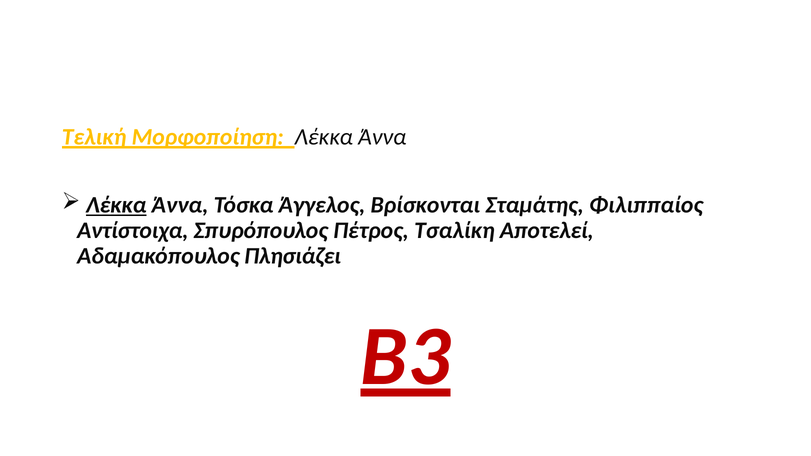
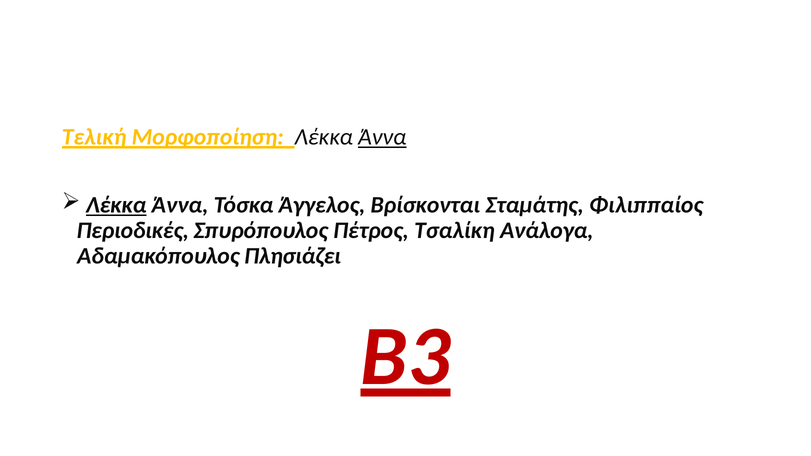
Άννα at (382, 137) underline: none -> present
Αντίστοιχα: Αντίστοιχα -> Περιοδικές
Αποτελεί: Αποτελεί -> Ανάλογα
